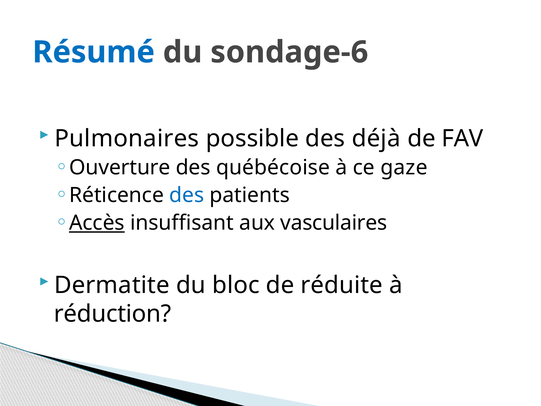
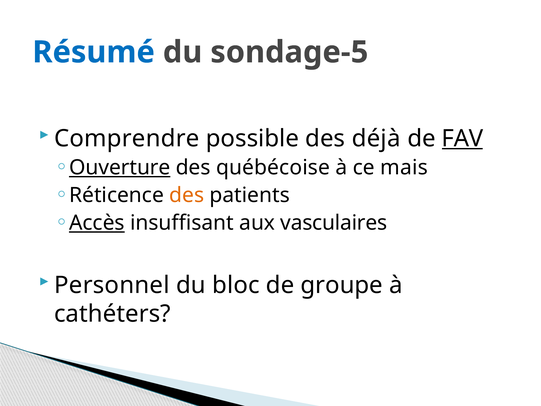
sondage-6: sondage-6 -> sondage-5
Pulmonaires: Pulmonaires -> Comprendre
FAV underline: none -> present
Ouverture underline: none -> present
gaze: gaze -> mais
des at (187, 195) colour: blue -> orange
Dermatite: Dermatite -> Personnel
réduite: réduite -> groupe
réduction: réduction -> cathéters
